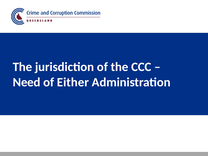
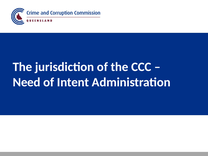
Either: Either -> Intent
